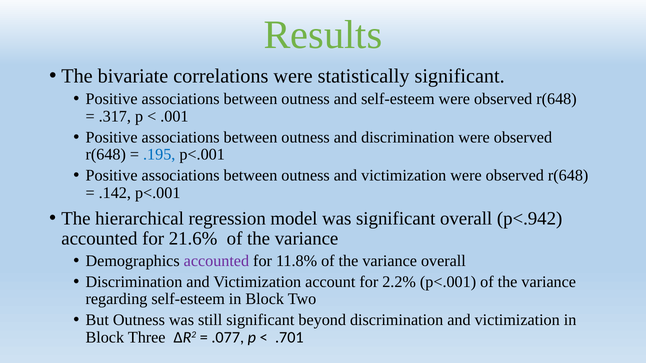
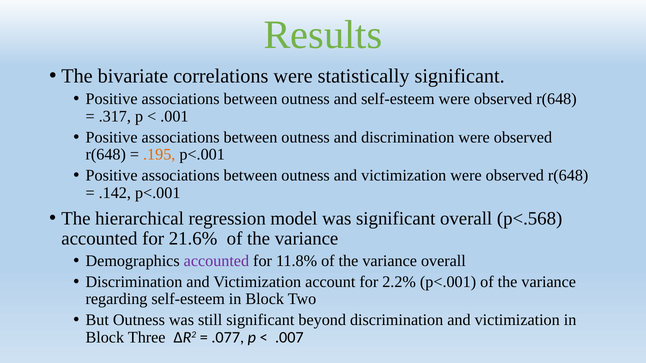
.195 colour: blue -> orange
p<.942: p<.942 -> p<.568
.701: .701 -> .007
